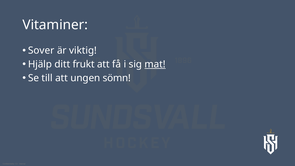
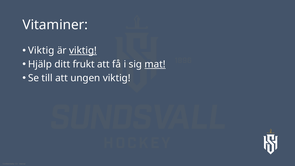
Sover at (41, 51): Sover -> Viktig
viktig at (83, 51) underline: none -> present
ungen sömn: sömn -> viktig
